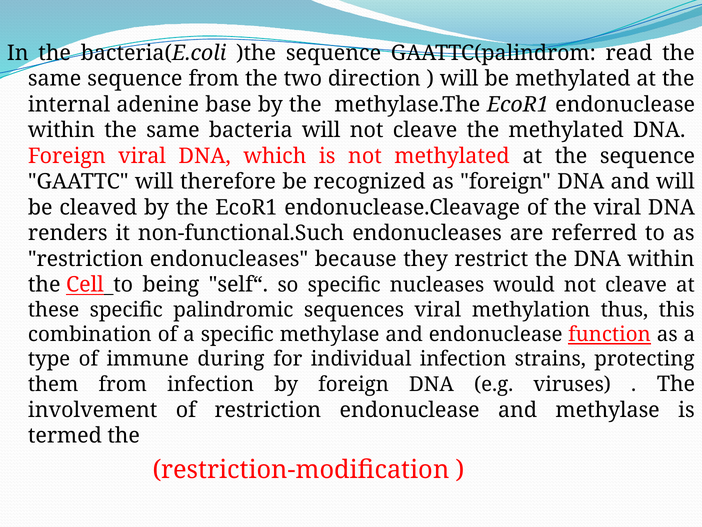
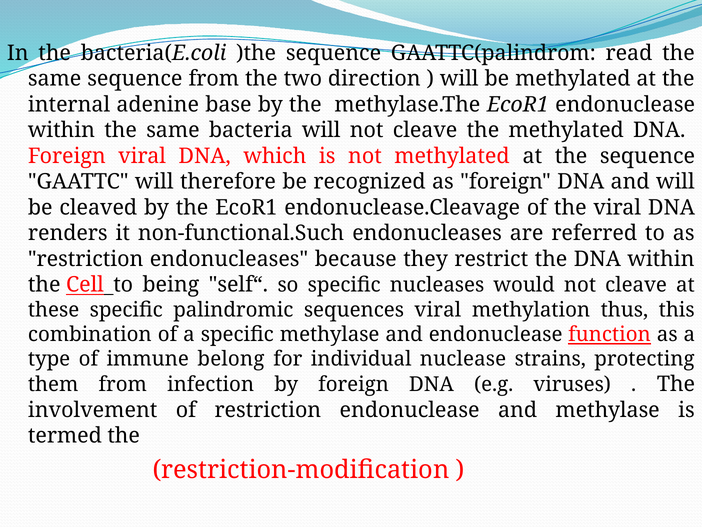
during: during -> belong
individual infection: infection -> nuclease
